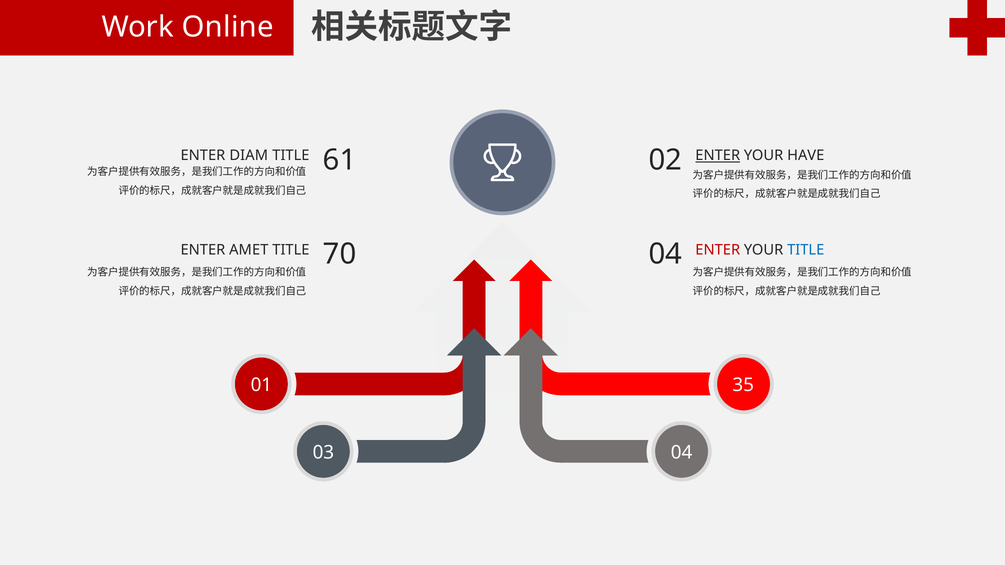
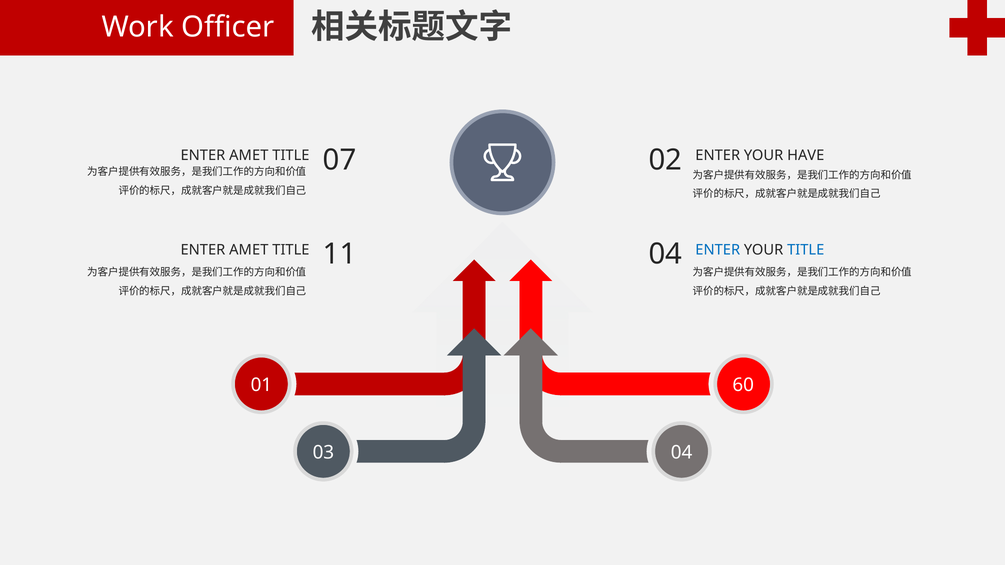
Online: Online -> Officer
DIAM at (249, 156): DIAM -> AMET
61: 61 -> 07
ENTER at (718, 156) underline: present -> none
70: 70 -> 11
ENTER at (718, 250) colour: red -> blue
35: 35 -> 60
